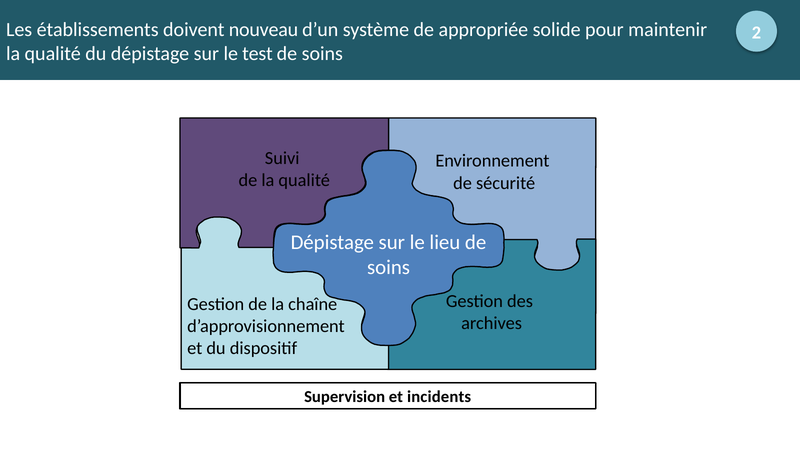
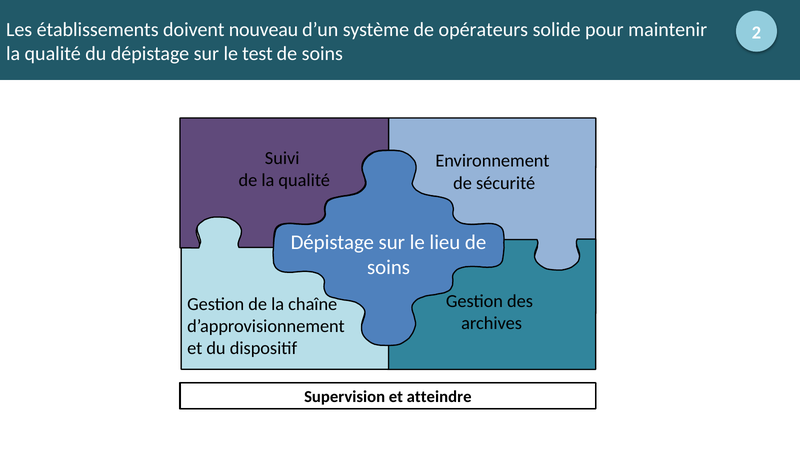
appropriée: appropriée -> opérateurs
incidents: incidents -> atteindre
